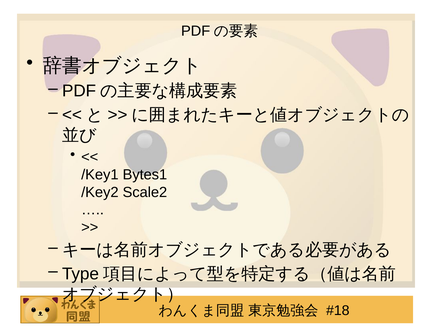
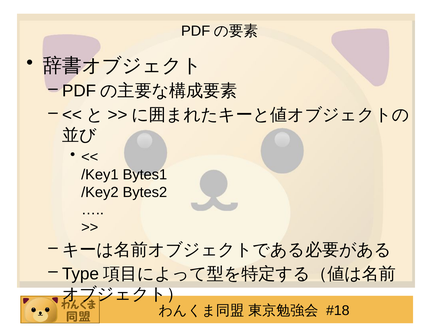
Scale2: Scale2 -> Bytes2
